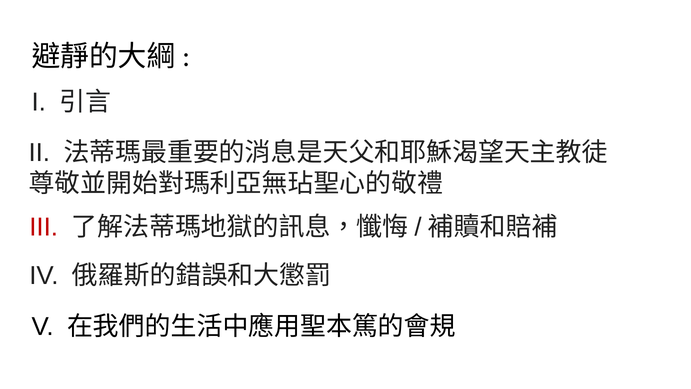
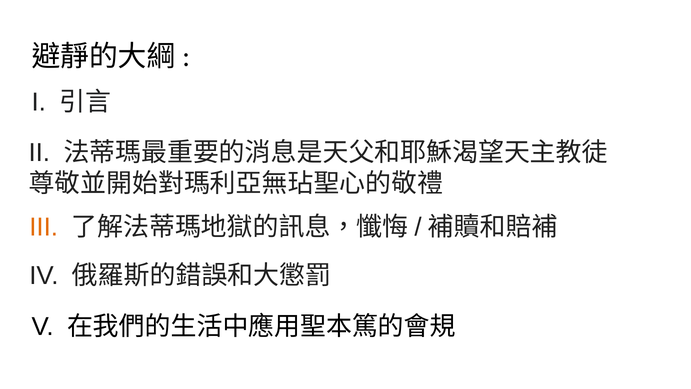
III colour: red -> orange
